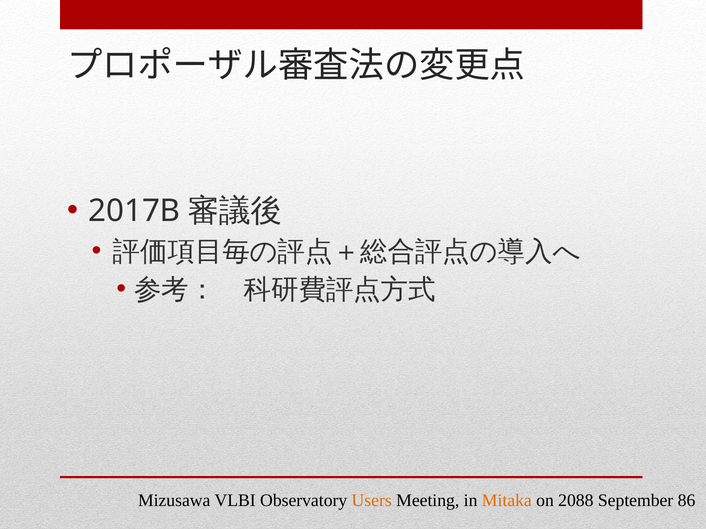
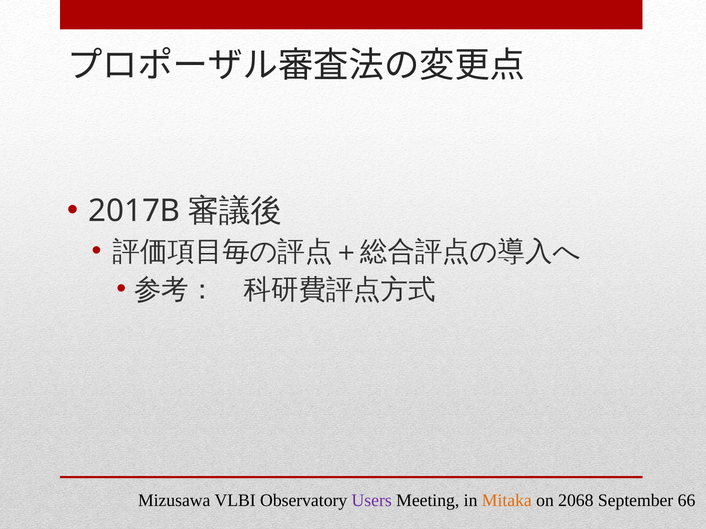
Users colour: orange -> purple
2088: 2088 -> 2068
86: 86 -> 66
